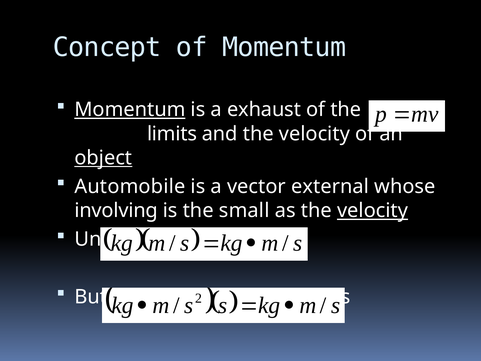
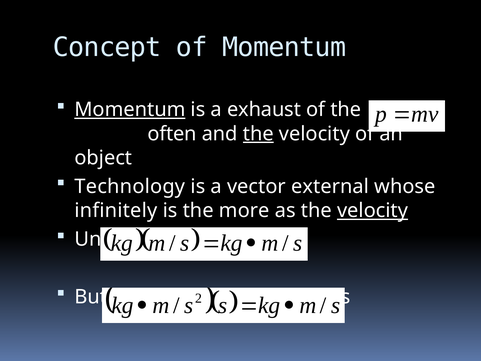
limits at (172, 134): limits -> often
the at (258, 134) underline: none -> present
object underline: present -> none
Automobile: Automobile -> Technology
involving: involving -> infinitely
small: small -> more
